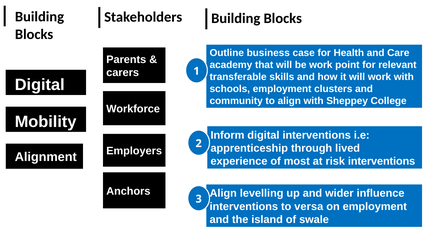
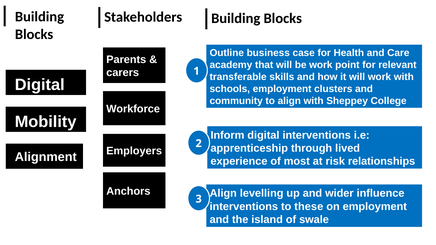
risk interventions: interventions -> relationships
versa: versa -> these
